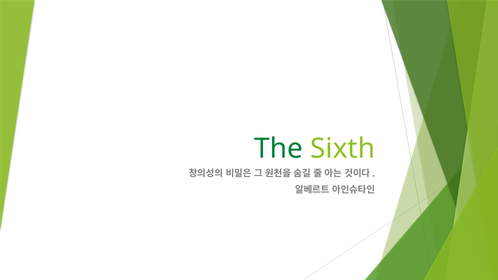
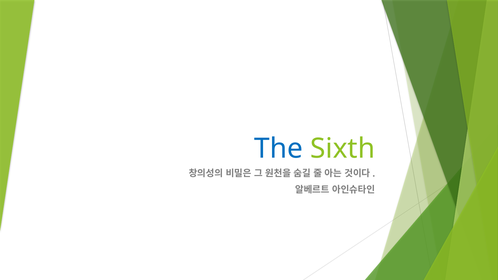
The colour: green -> blue
